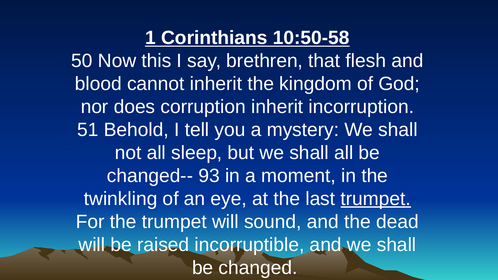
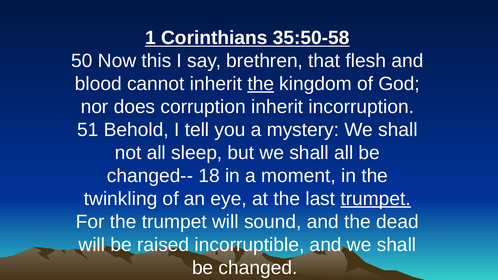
10:50-58: 10:50-58 -> 35:50-58
the at (261, 84) underline: none -> present
93: 93 -> 18
